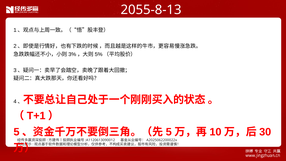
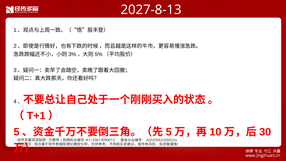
2055-8-13: 2055-8-13 -> 2027-8-13
